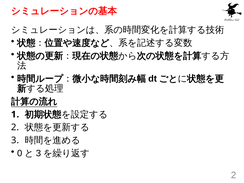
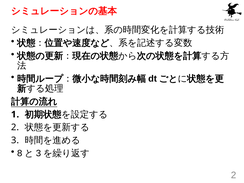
0: 0 -> 8
